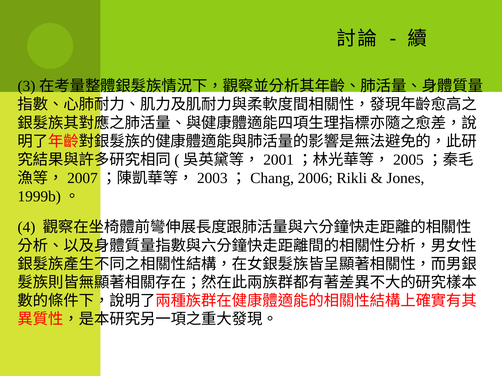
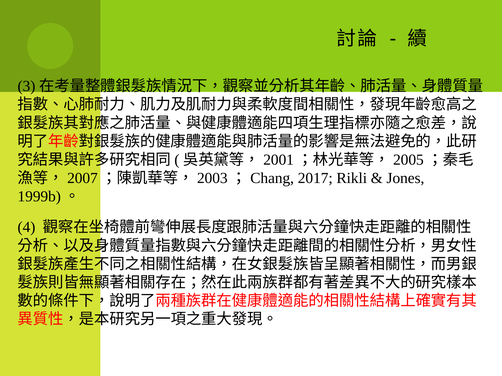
2006: 2006 -> 2017
